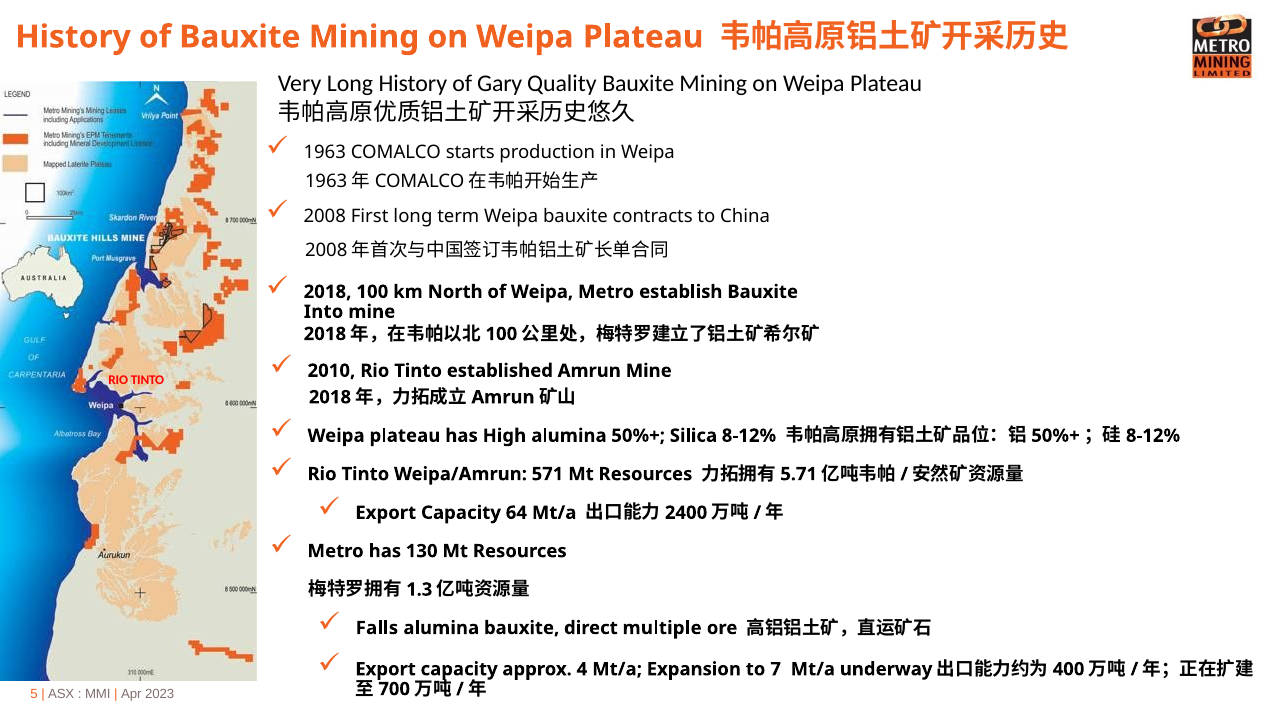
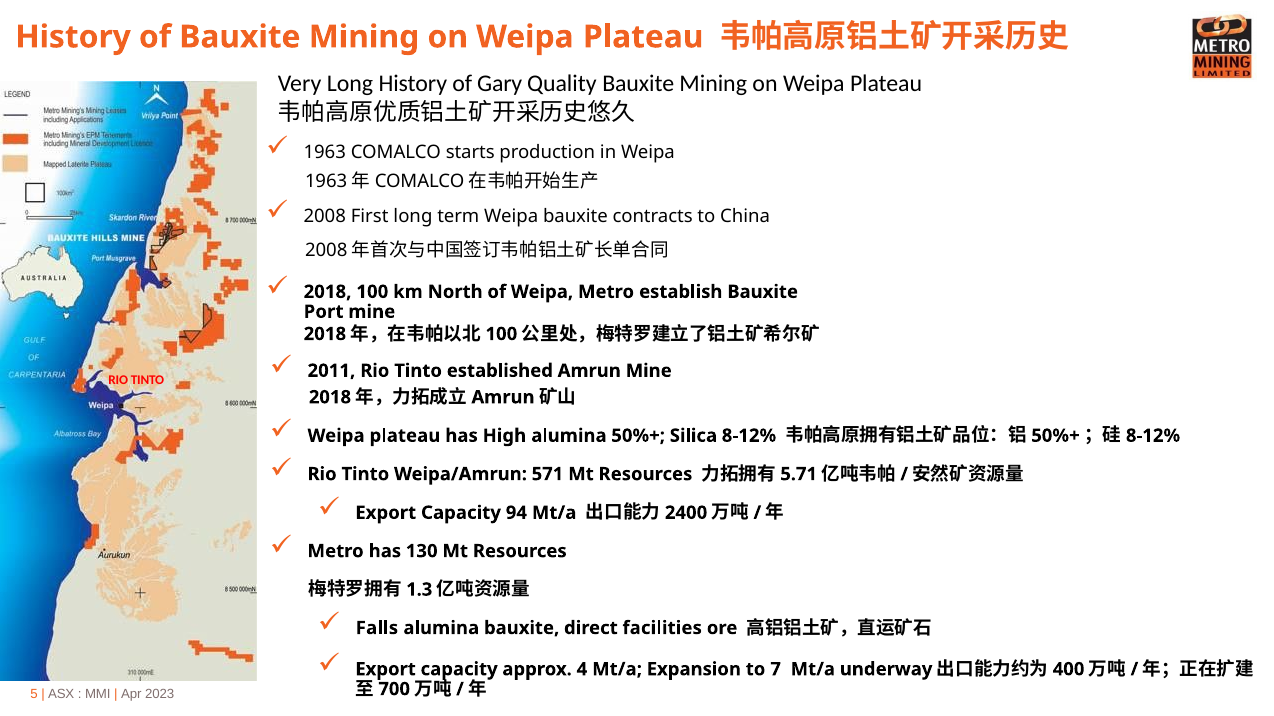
Into: Into -> Port
2010: 2010 -> 2011
64: 64 -> 94
multiple: multiple -> facilities
